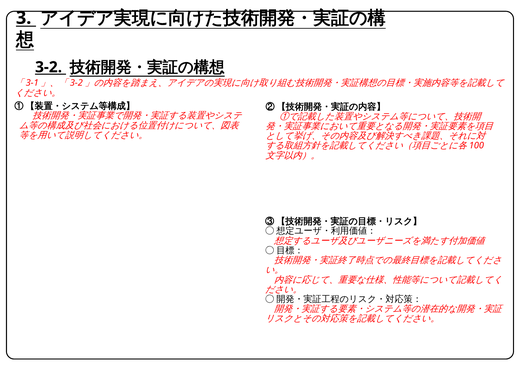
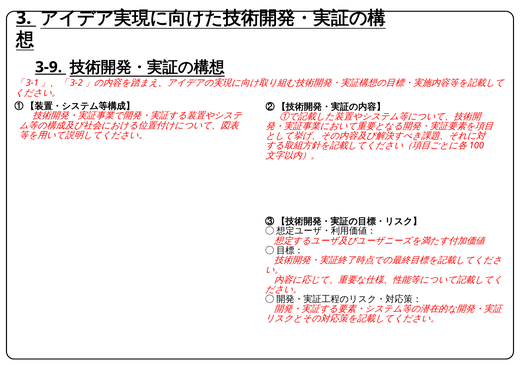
3-2: 3-2 -> 3-9
